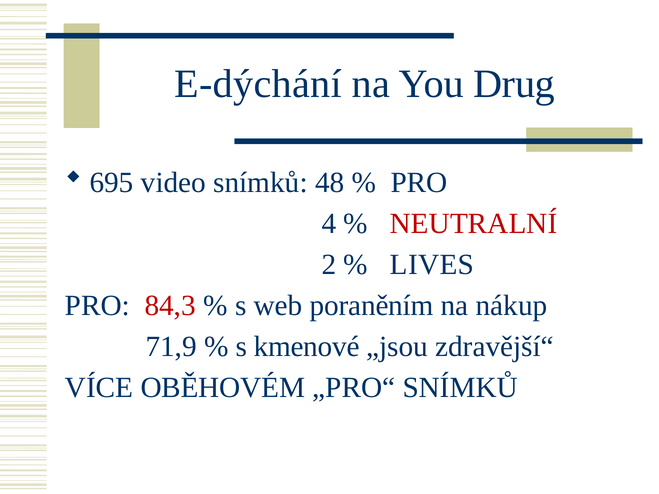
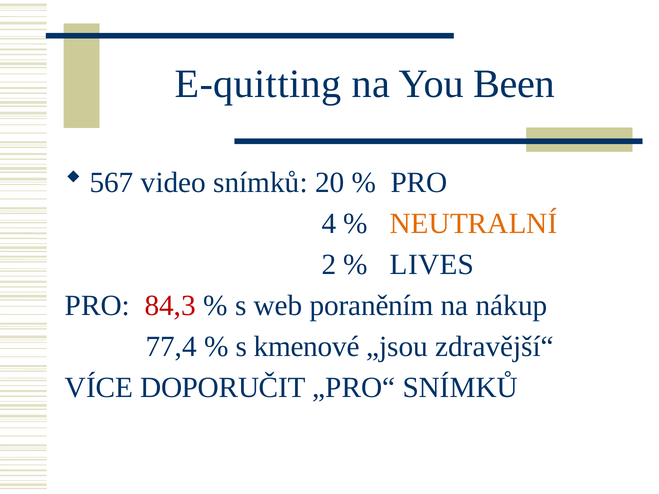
E-dýchání: E-dýchání -> E-quitting
Drug: Drug -> Been
695: 695 -> 567
48: 48 -> 20
NEUTRALNÍ colour: red -> orange
71,9: 71,9 -> 77,4
OBĚHOVÉM: OBĚHOVÉM -> DOPORUČIT
